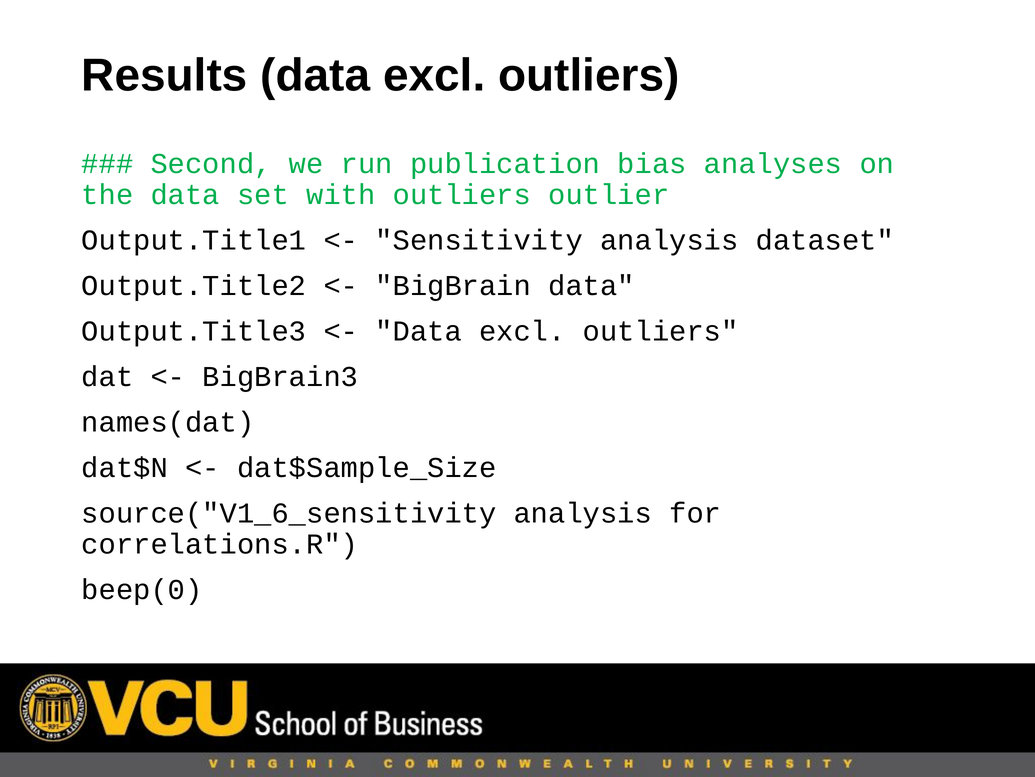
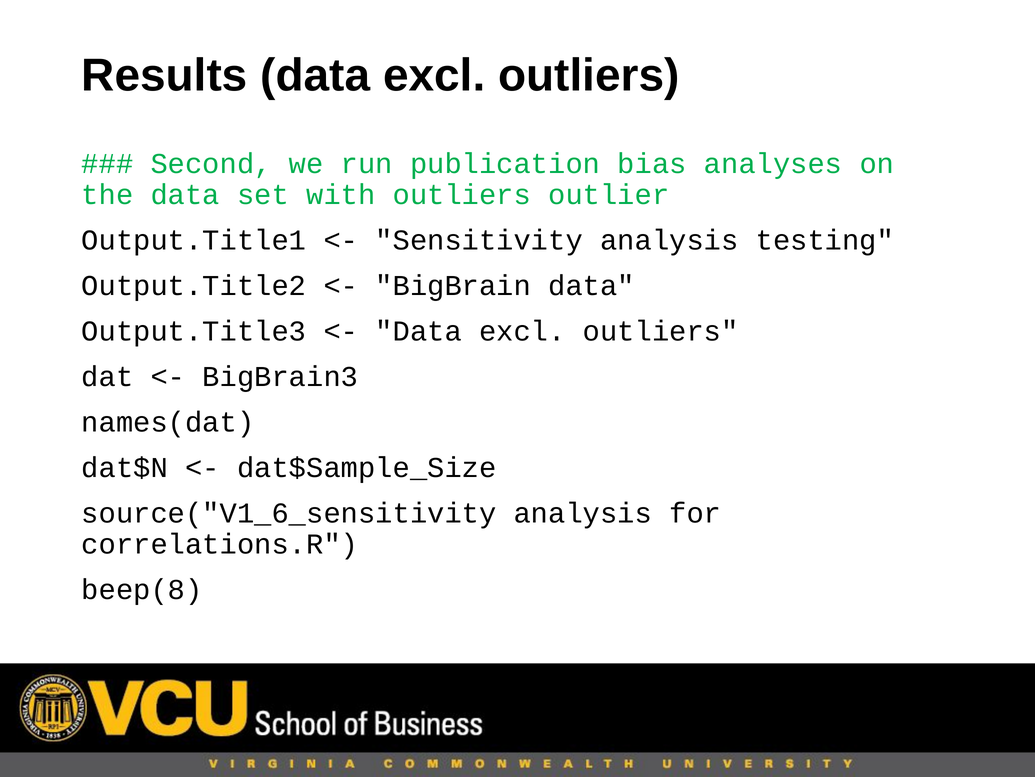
dataset: dataset -> testing
beep(0: beep(0 -> beep(8
